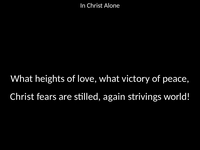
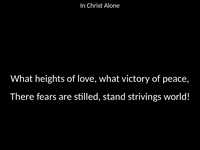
Christ at (22, 97): Christ -> There
again: again -> stand
